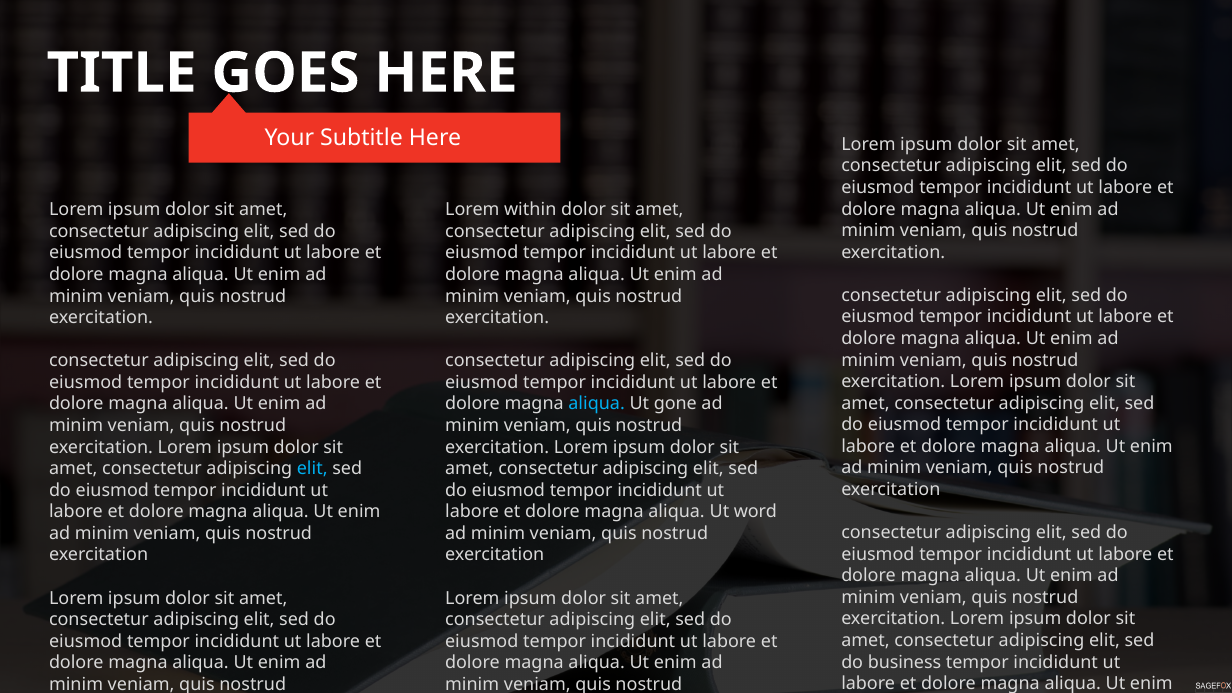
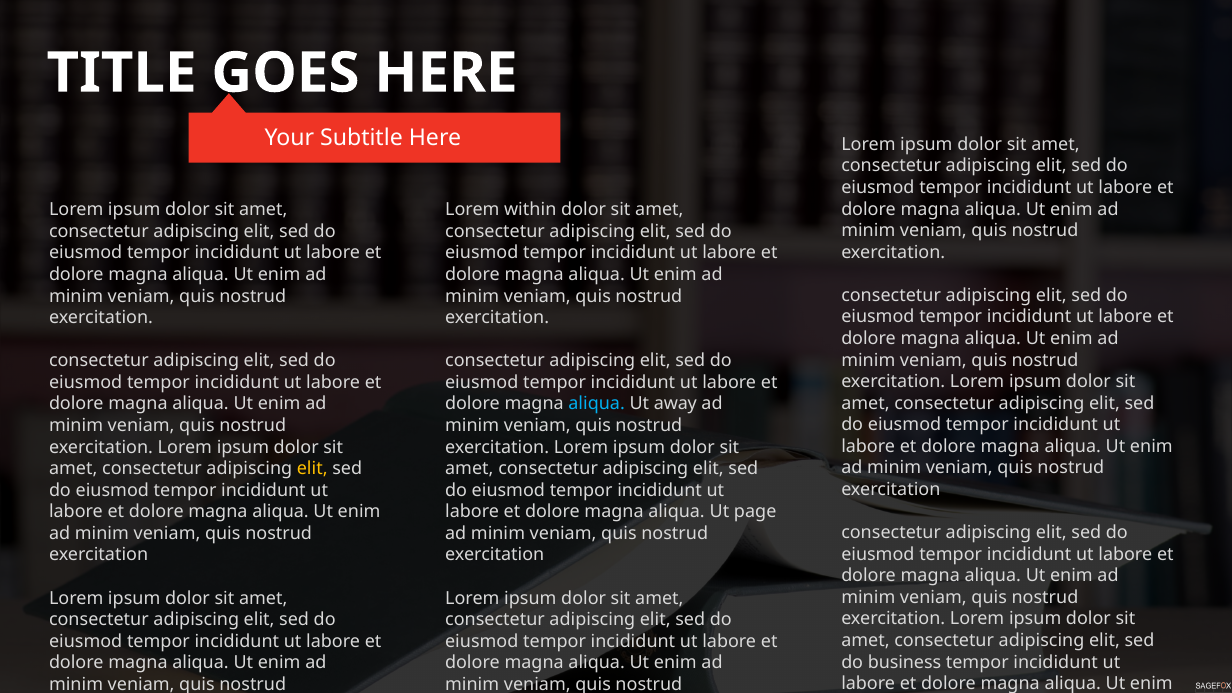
gone: gone -> away
elit at (312, 469) colour: light blue -> yellow
word: word -> page
